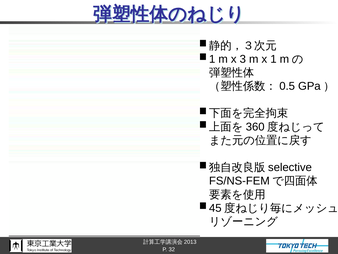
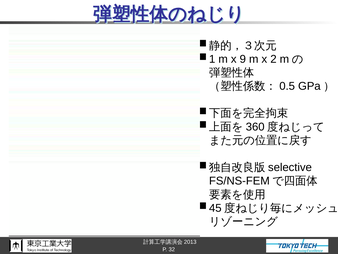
3: 3 -> 9
1: 1 -> 2
